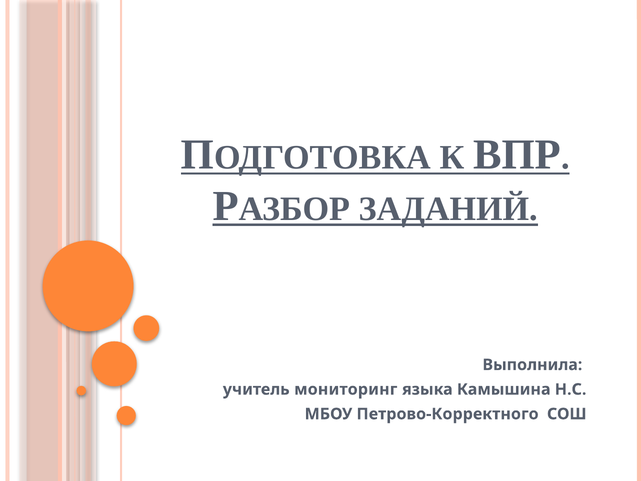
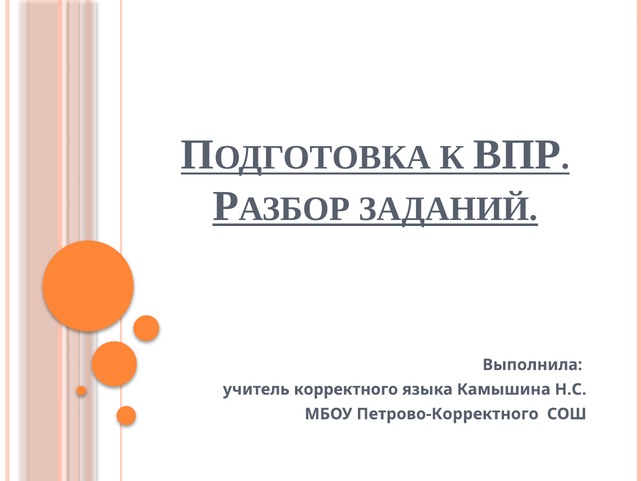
мониторинг: мониторинг -> корректного
